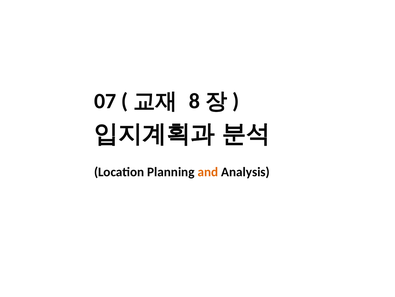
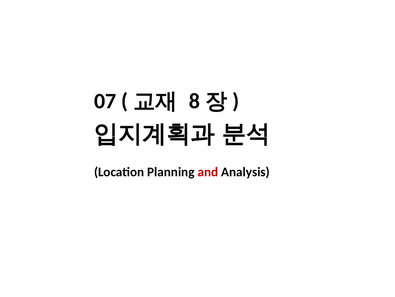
and colour: orange -> red
